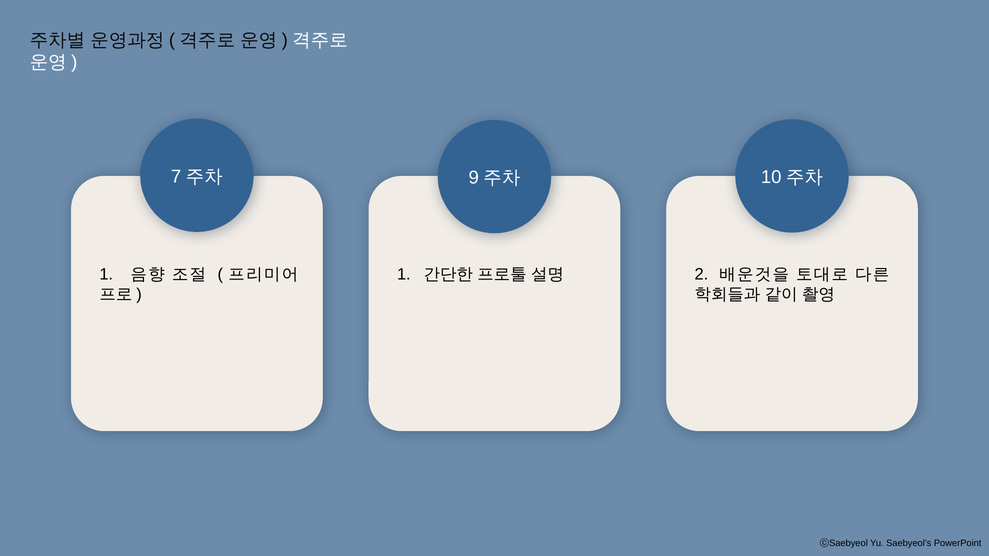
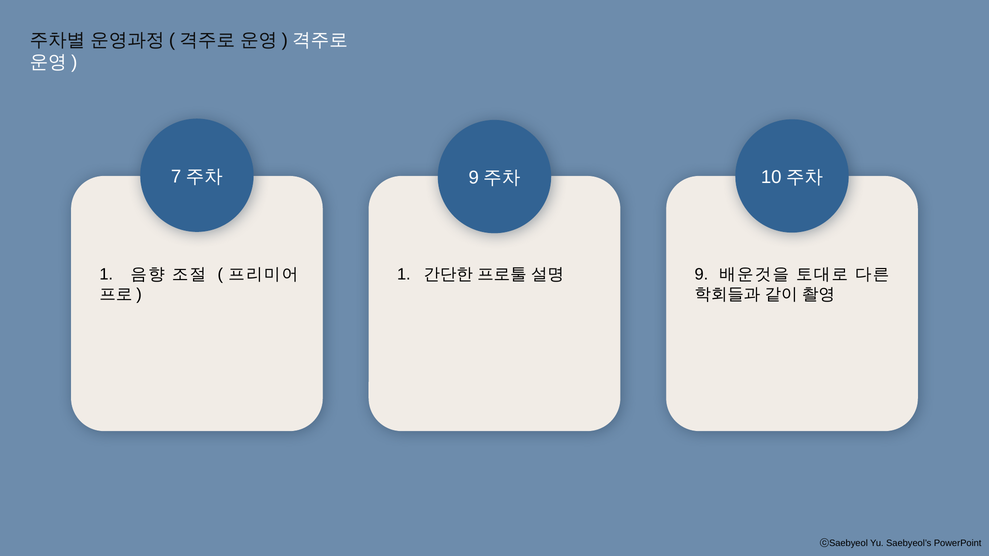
2: 2 -> 9
